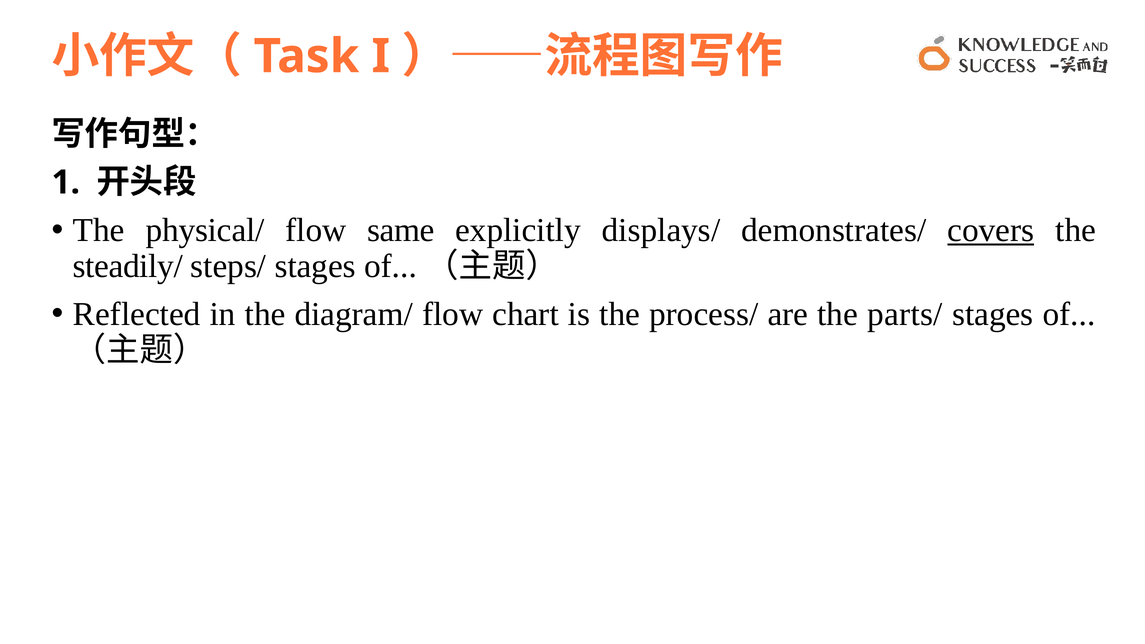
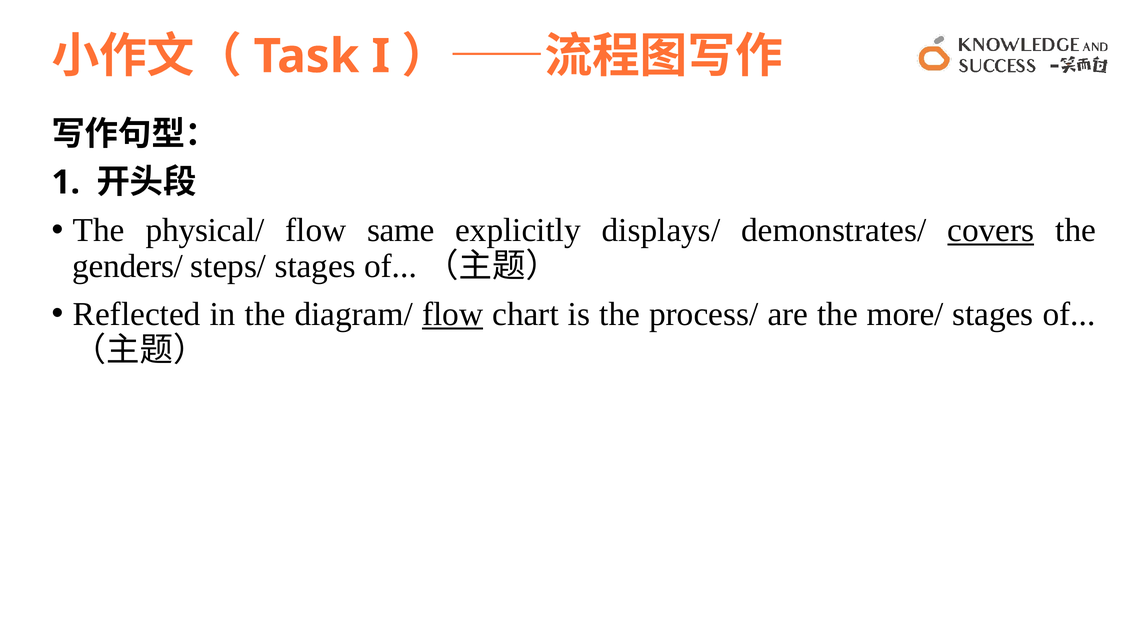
steadily/: steadily/ -> genders/
flow at (453, 314) underline: none -> present
parts/: parts/ -> more/
